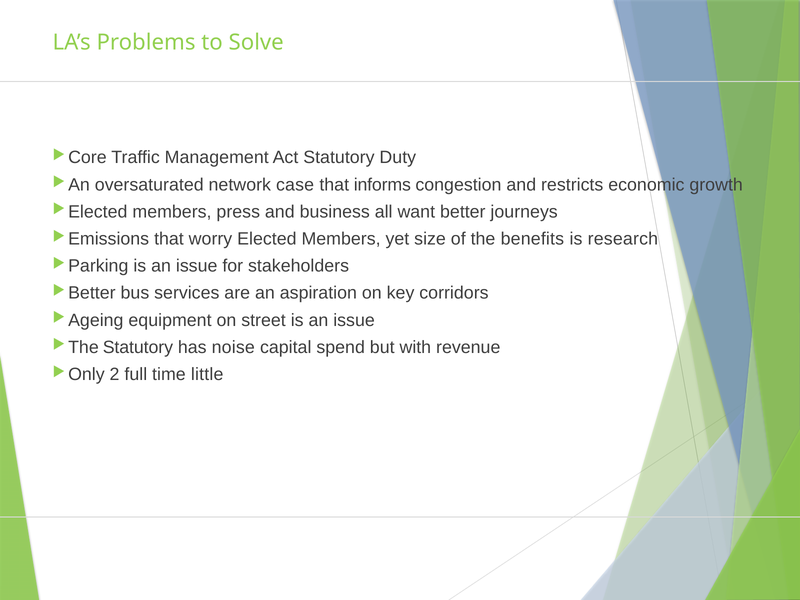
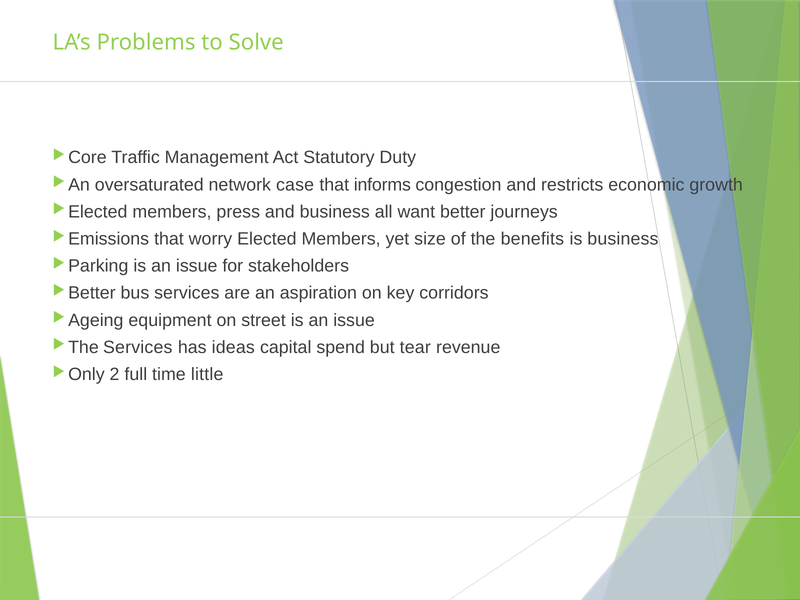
is research: research -> business
Statutory at (138, 347): Statutory -> Services
noise: noise -> ideas
with: with -> tear
